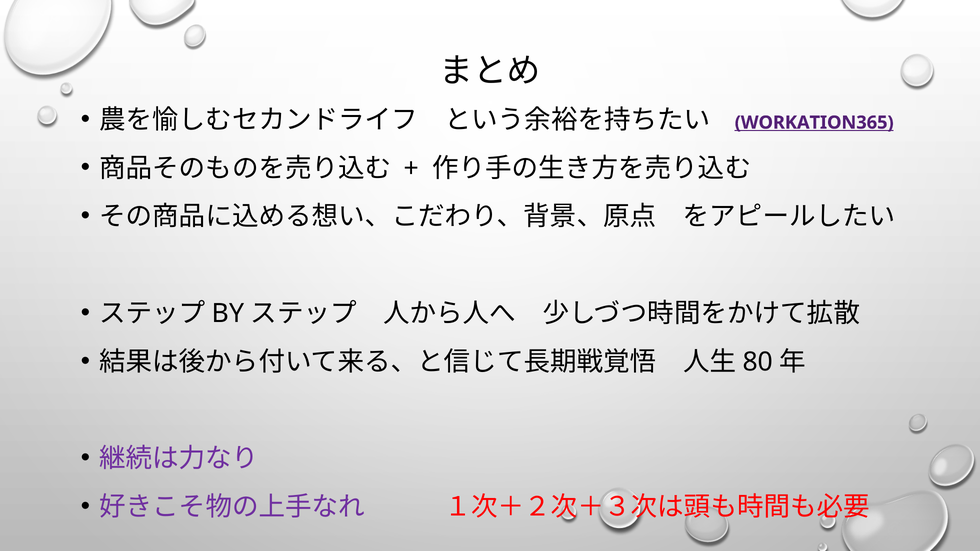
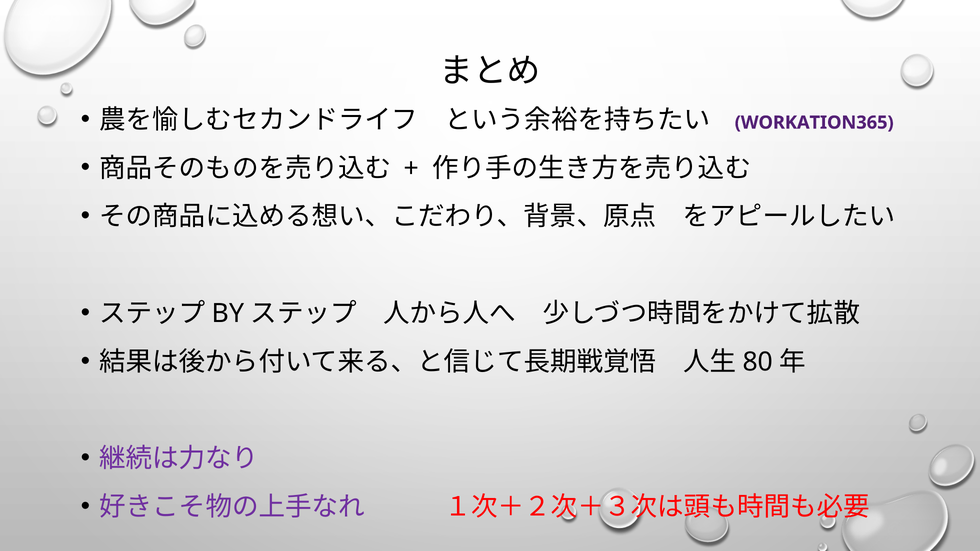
WORKATION365 underline: present -> none
